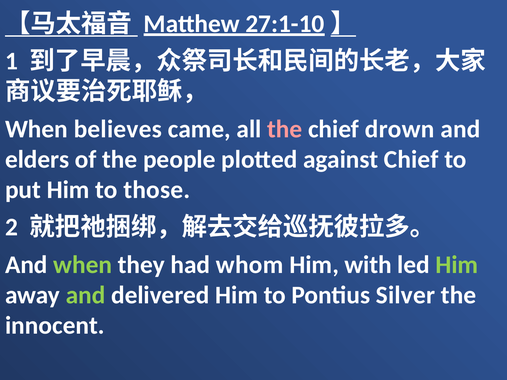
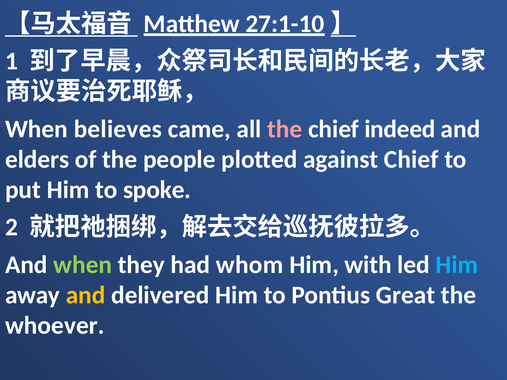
drown: drown -> indeed
those: those -> spoke
Him at (457, 265) colour: light green -> light blue
and at (86, 295) colour: light green -> yellow
Silver: Silver -> Great
innocent: innocent -> whoever
